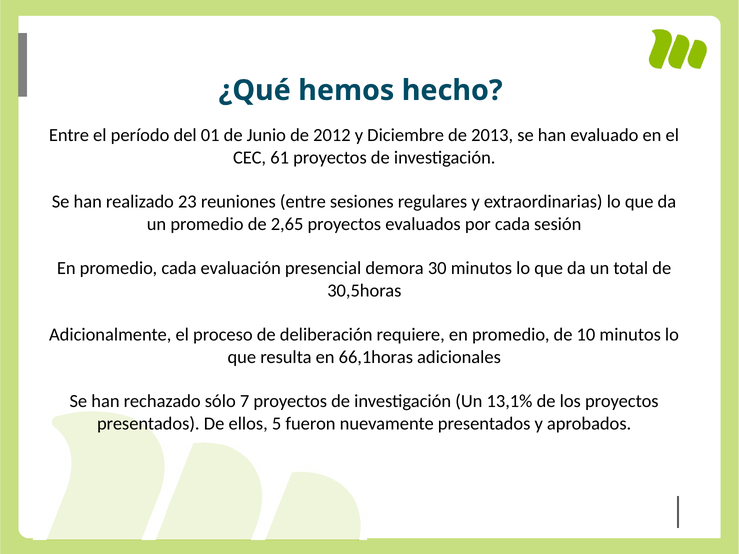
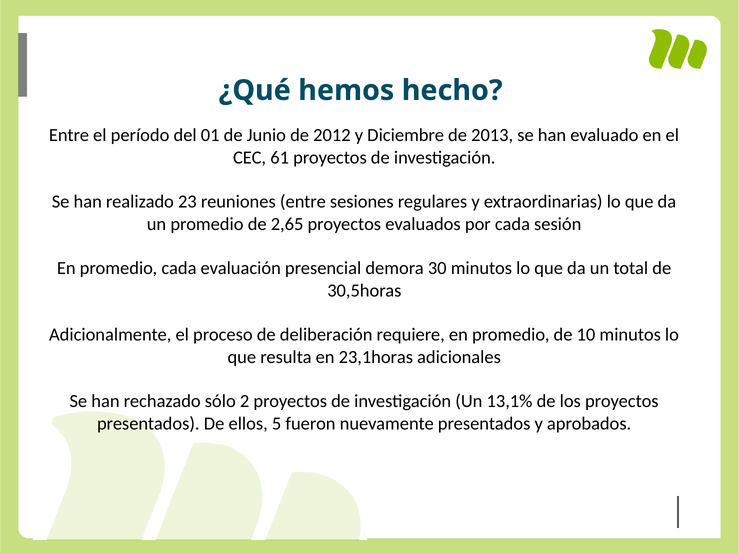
66,1horas: 66,1horas -> 23,1horas
7: 7 -> 2
